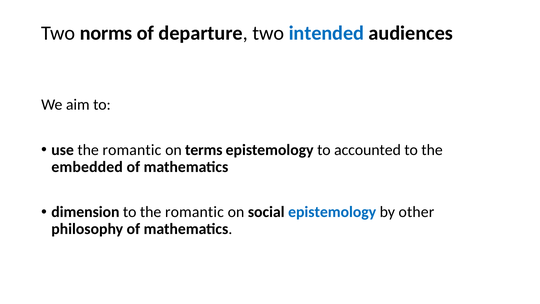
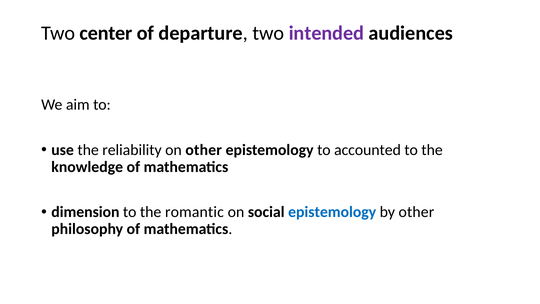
norms: norms -> center
intended colour: blue -> purple
use the romantic: romantic -> reliability
on terms: terms -> other
embedded: embedded -> knowledge
